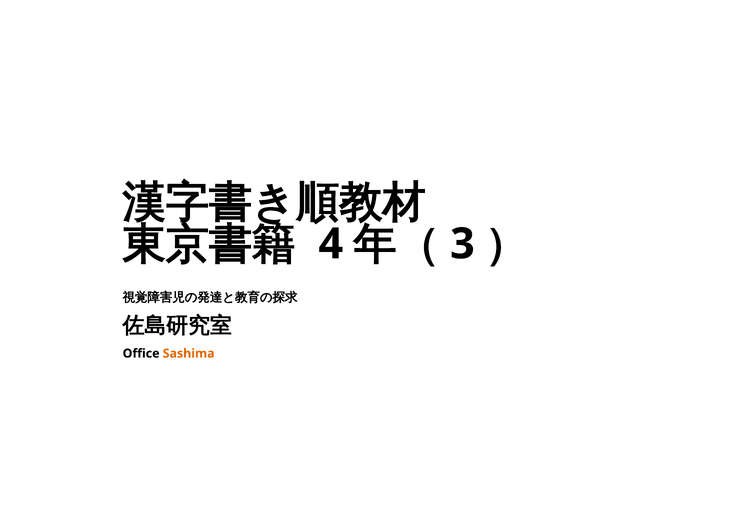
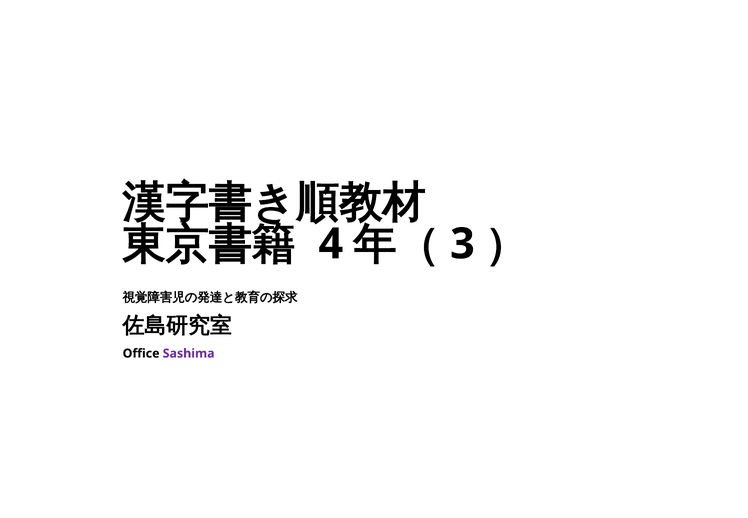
Sashima colour: orange -> purple
